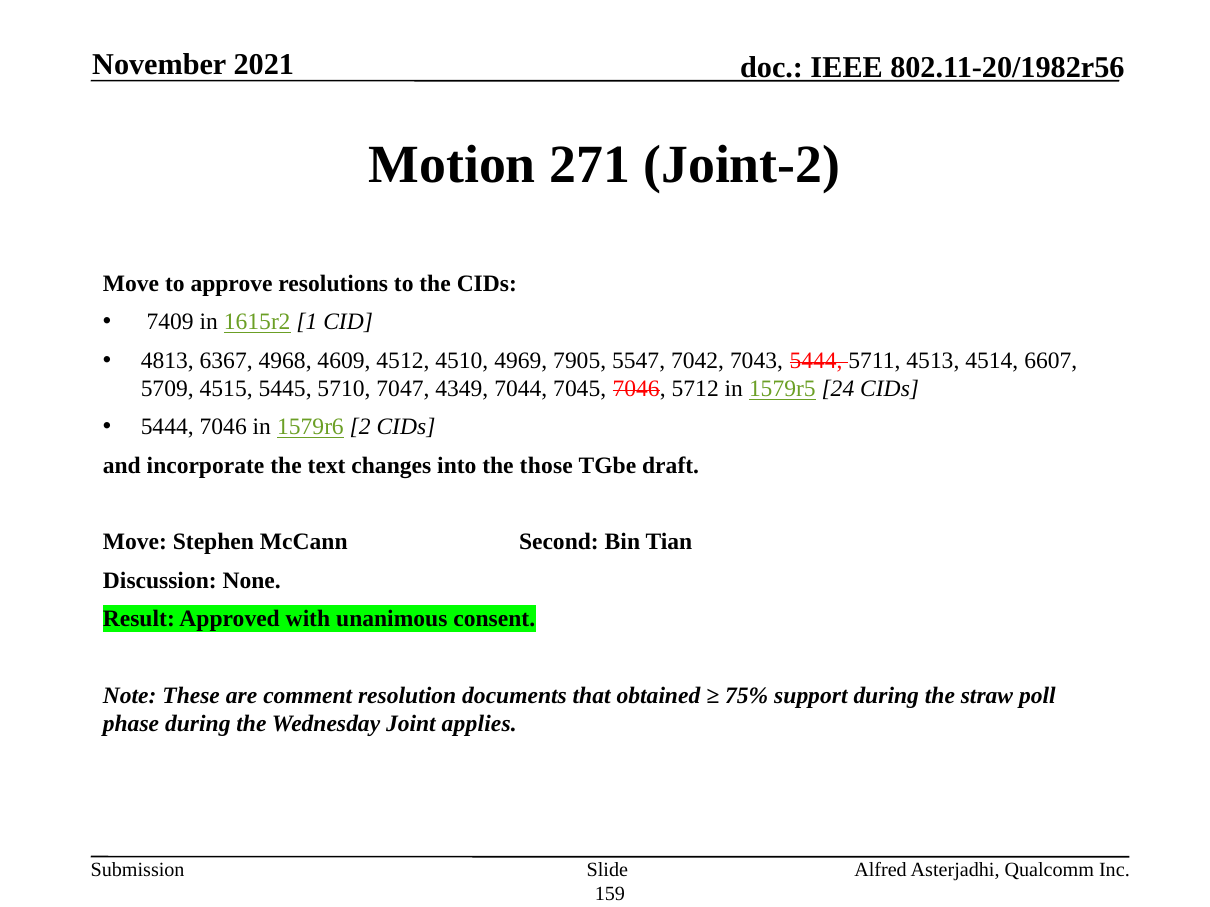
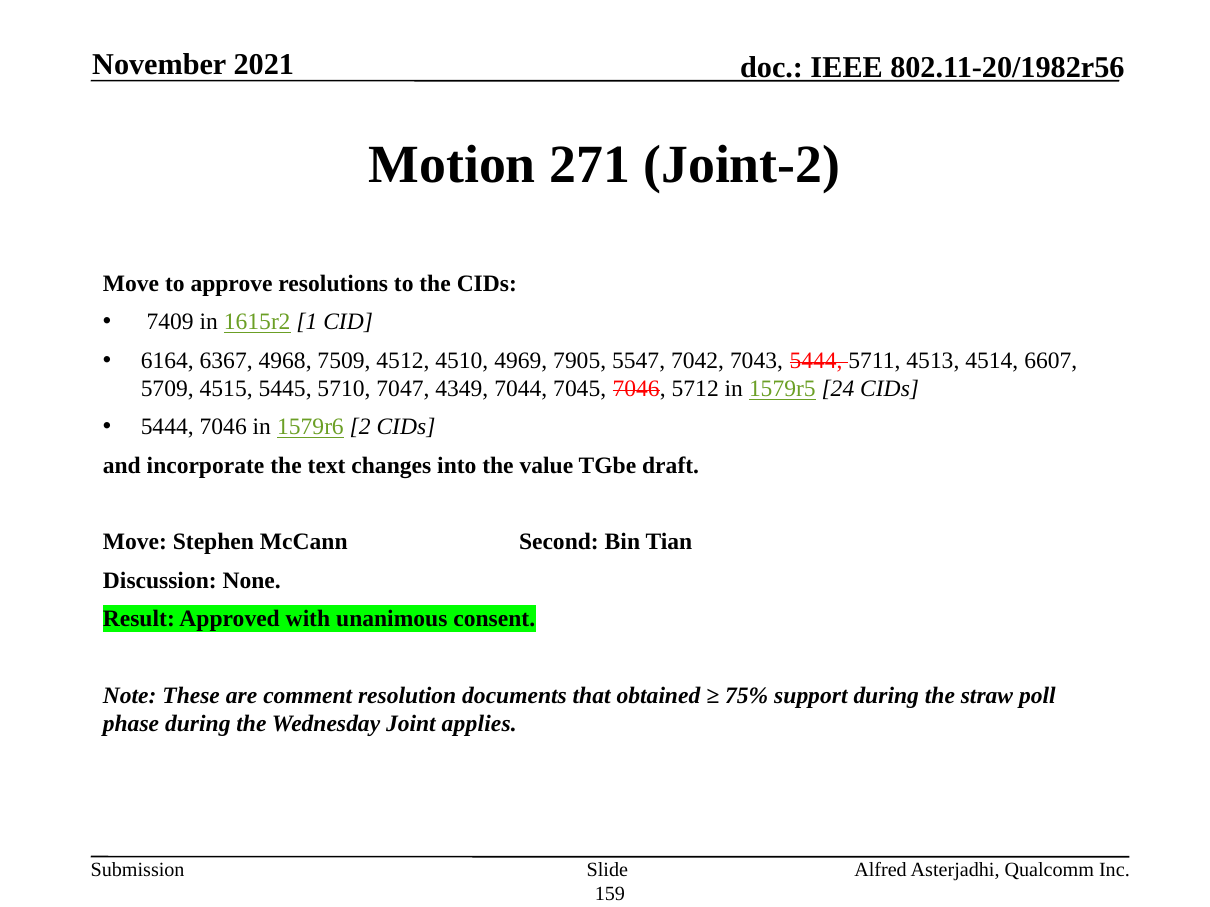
4813: 4813 -> 6164
4609: 4609 -> 7509
those: those -> value
